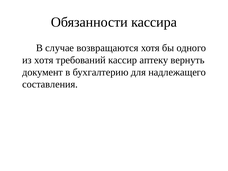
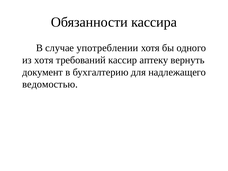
возвращаются: возвращаются -> употреблении
составления: составления -> ведомостью
